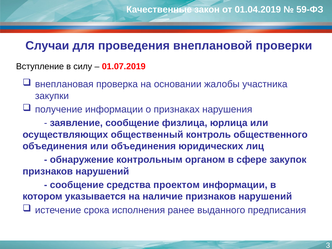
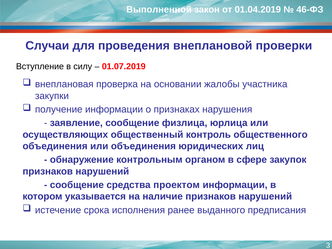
Качественные: Качественные -> Выполненной
59-ФЗ: 59-ФЗ -> 46-ФЗ
